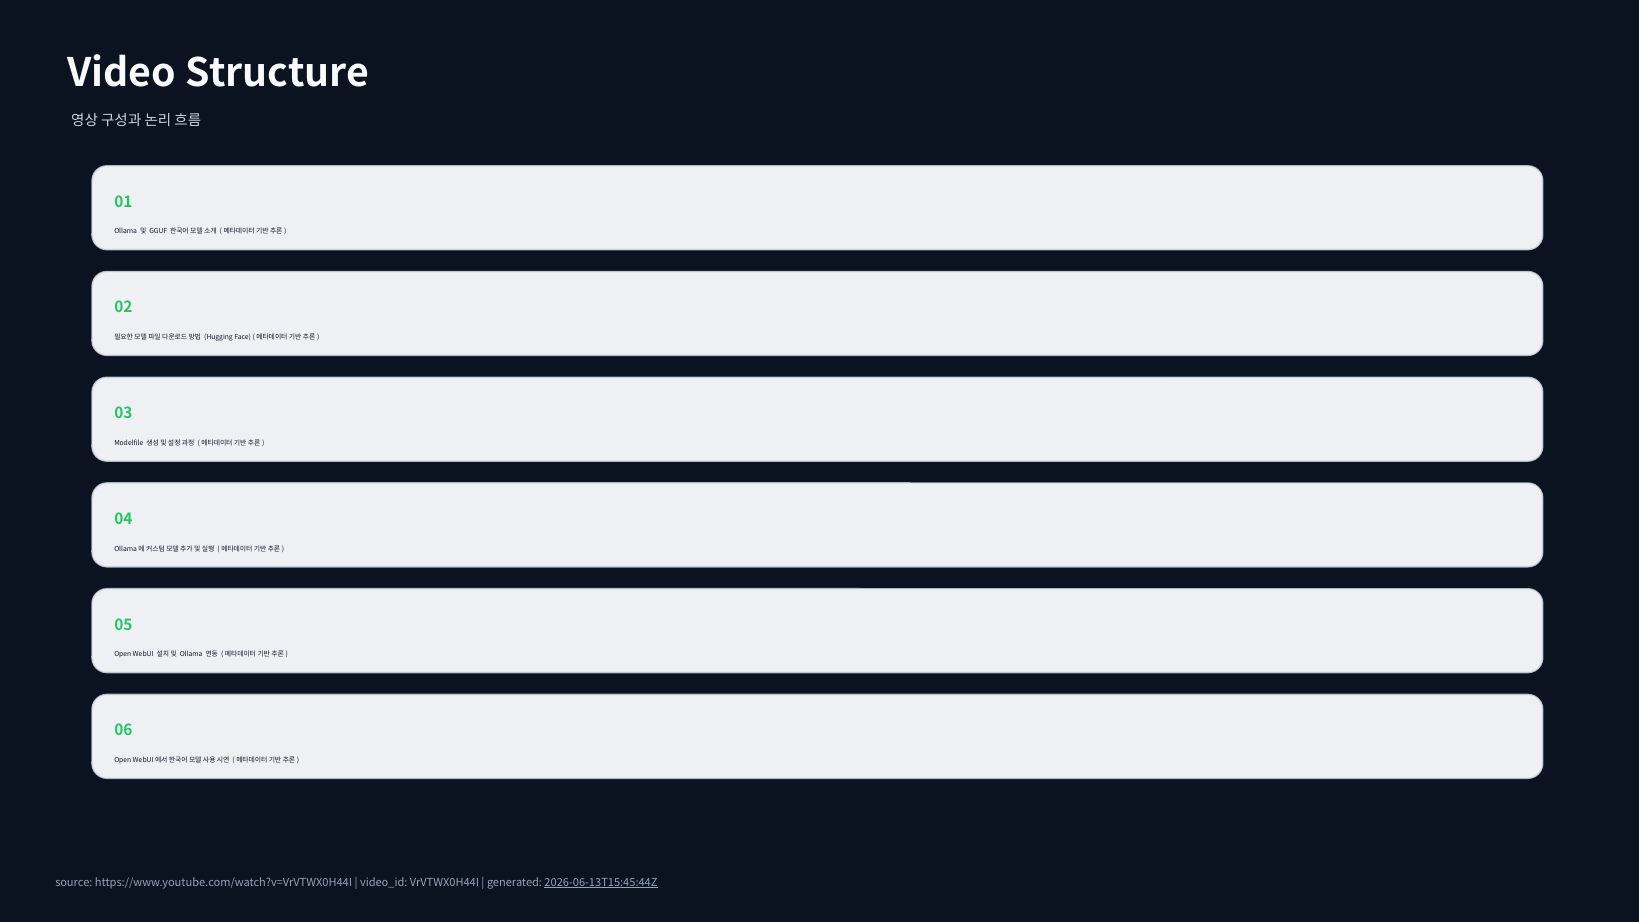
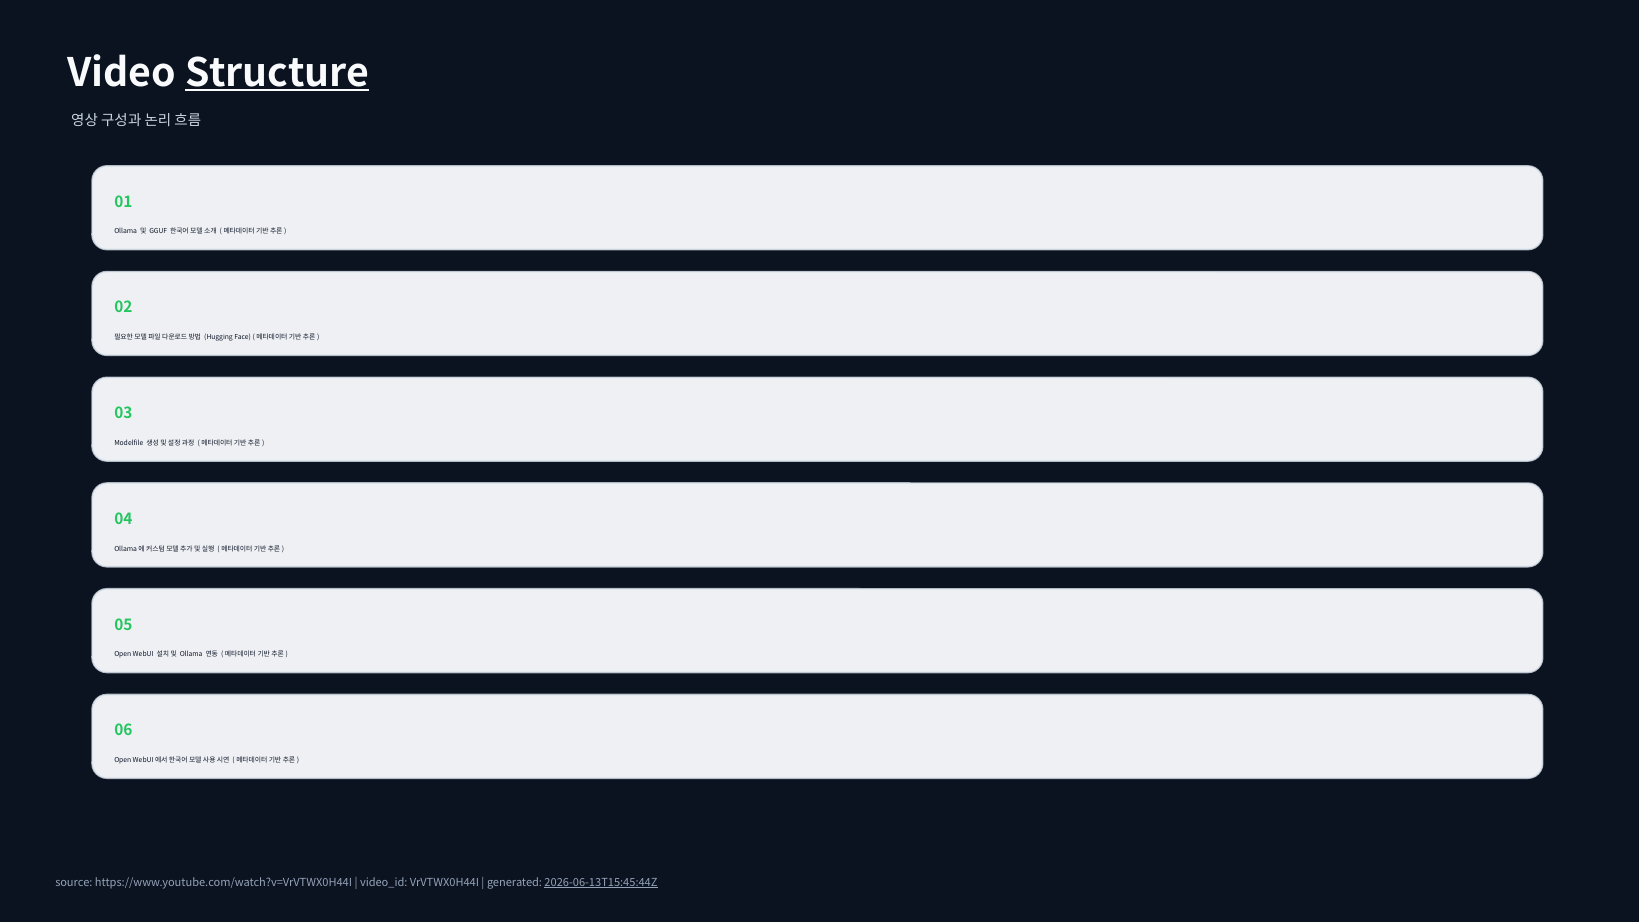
Structure underline: none -> present
